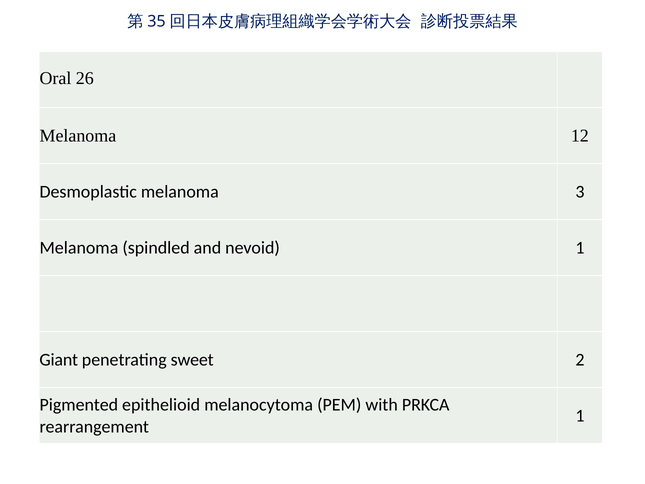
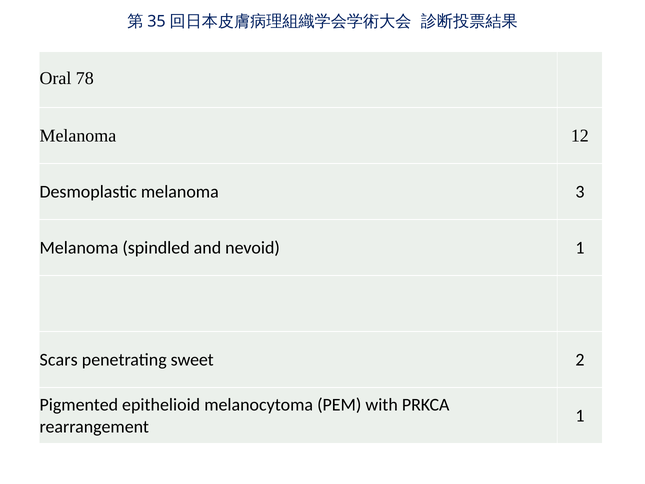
26: 26 -> 78
Giant: Giant -> Scars
